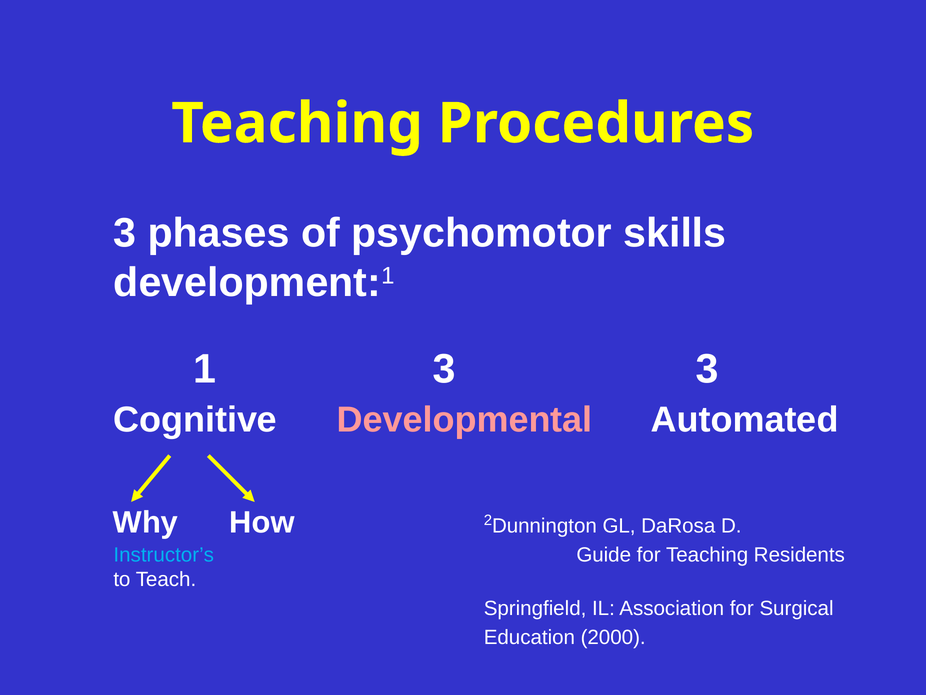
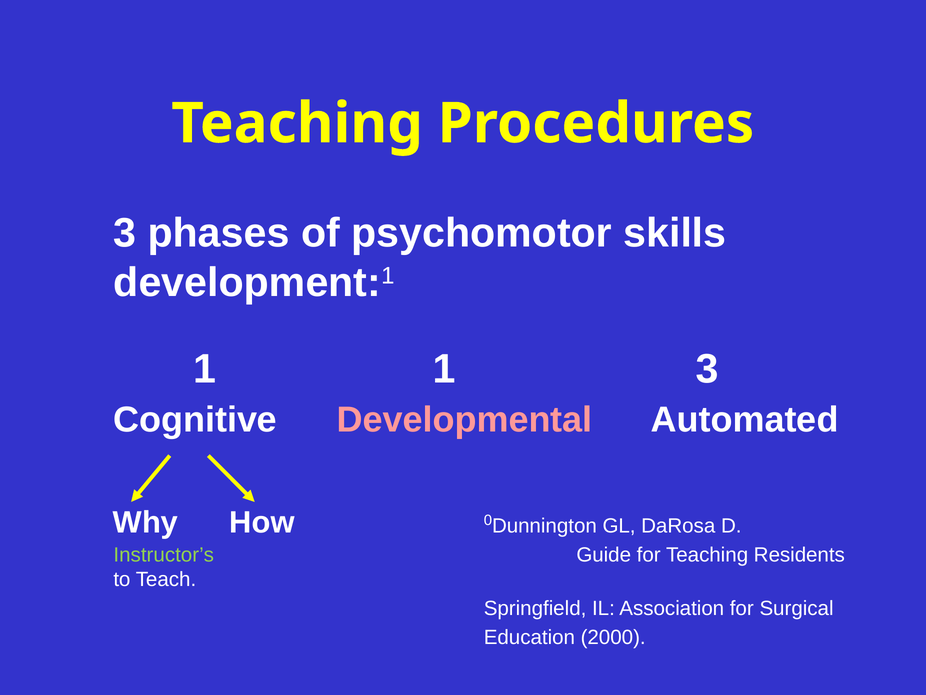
1 3: 3 -> 1
2: 2 -> 0
Instructor’s colour: light blue -> light green
